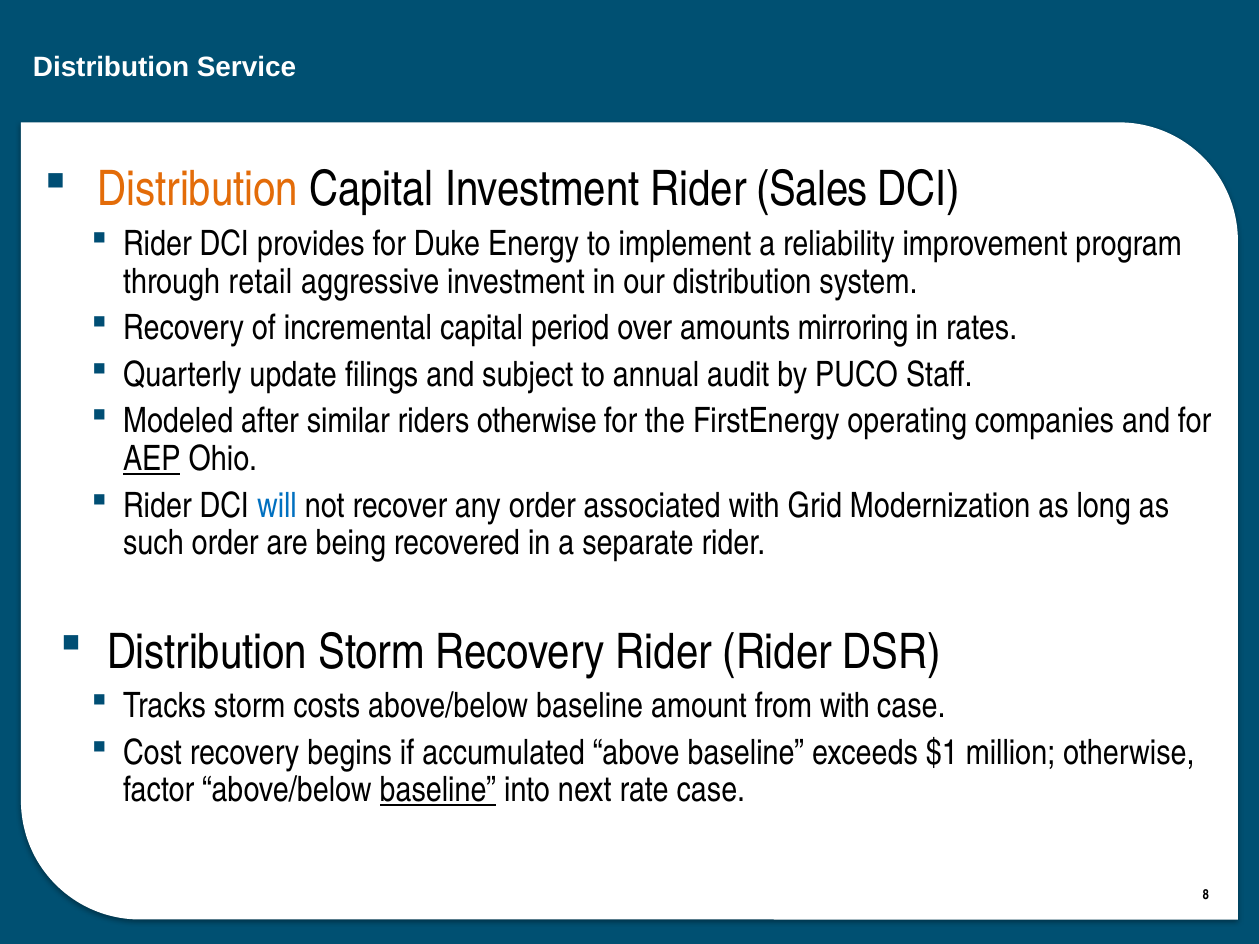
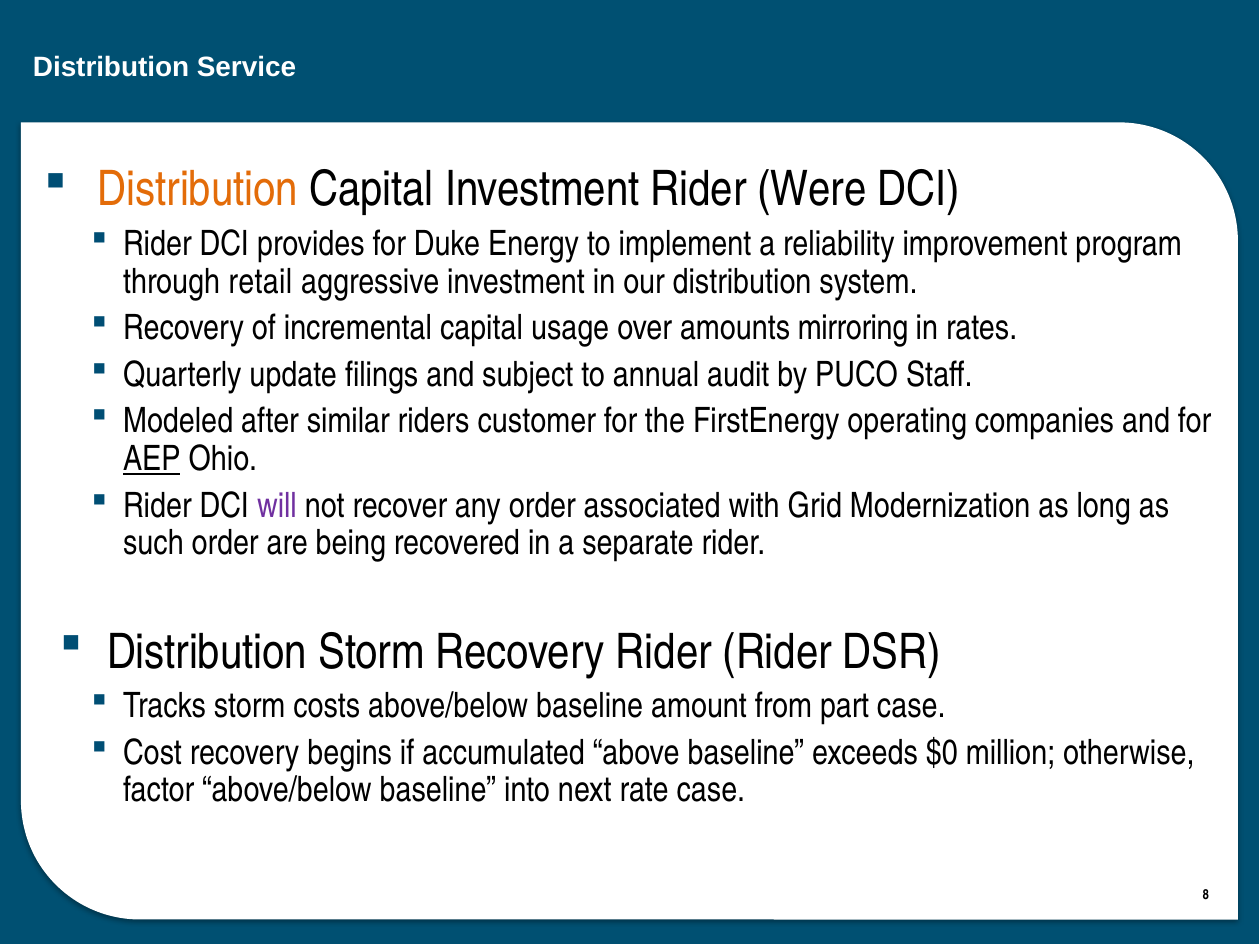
Sales: Sales -> Were
period: period -> usage
riders otherwise: otherwise -> customer
will colour: blue -> purple
from with: with -> part
$1: $1 -> $0
baseline at (438, 791) underline: present -> none
